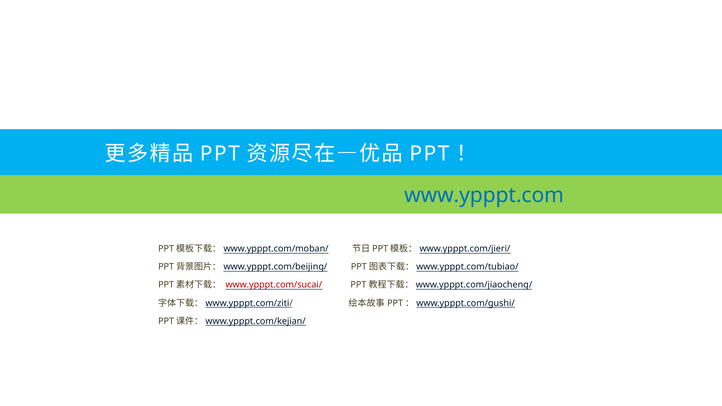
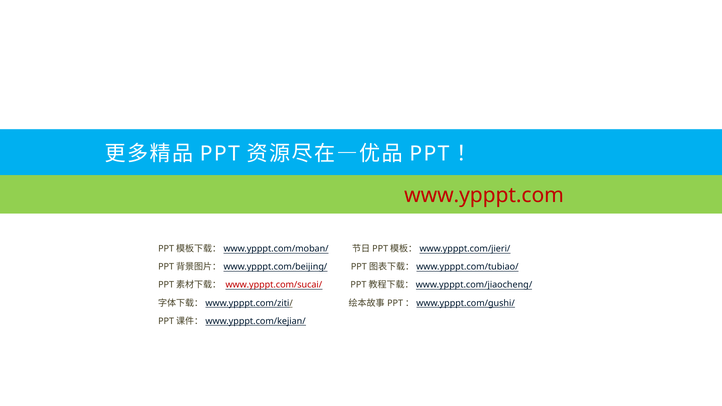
www.ypppt.com colour: blue -> red
